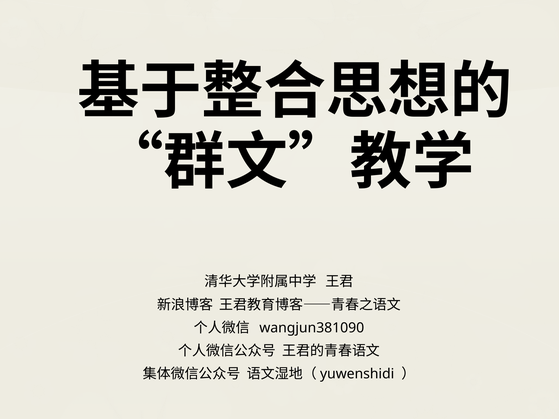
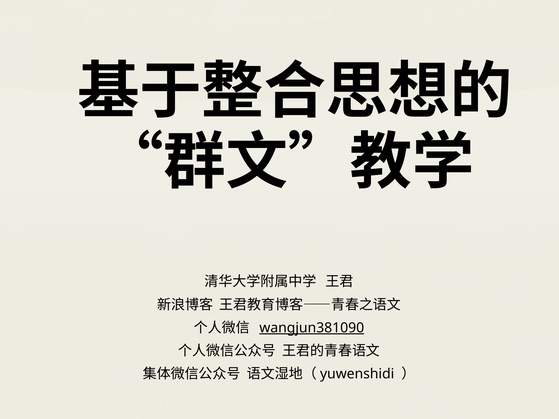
wangjun381090 underline: none -> present
